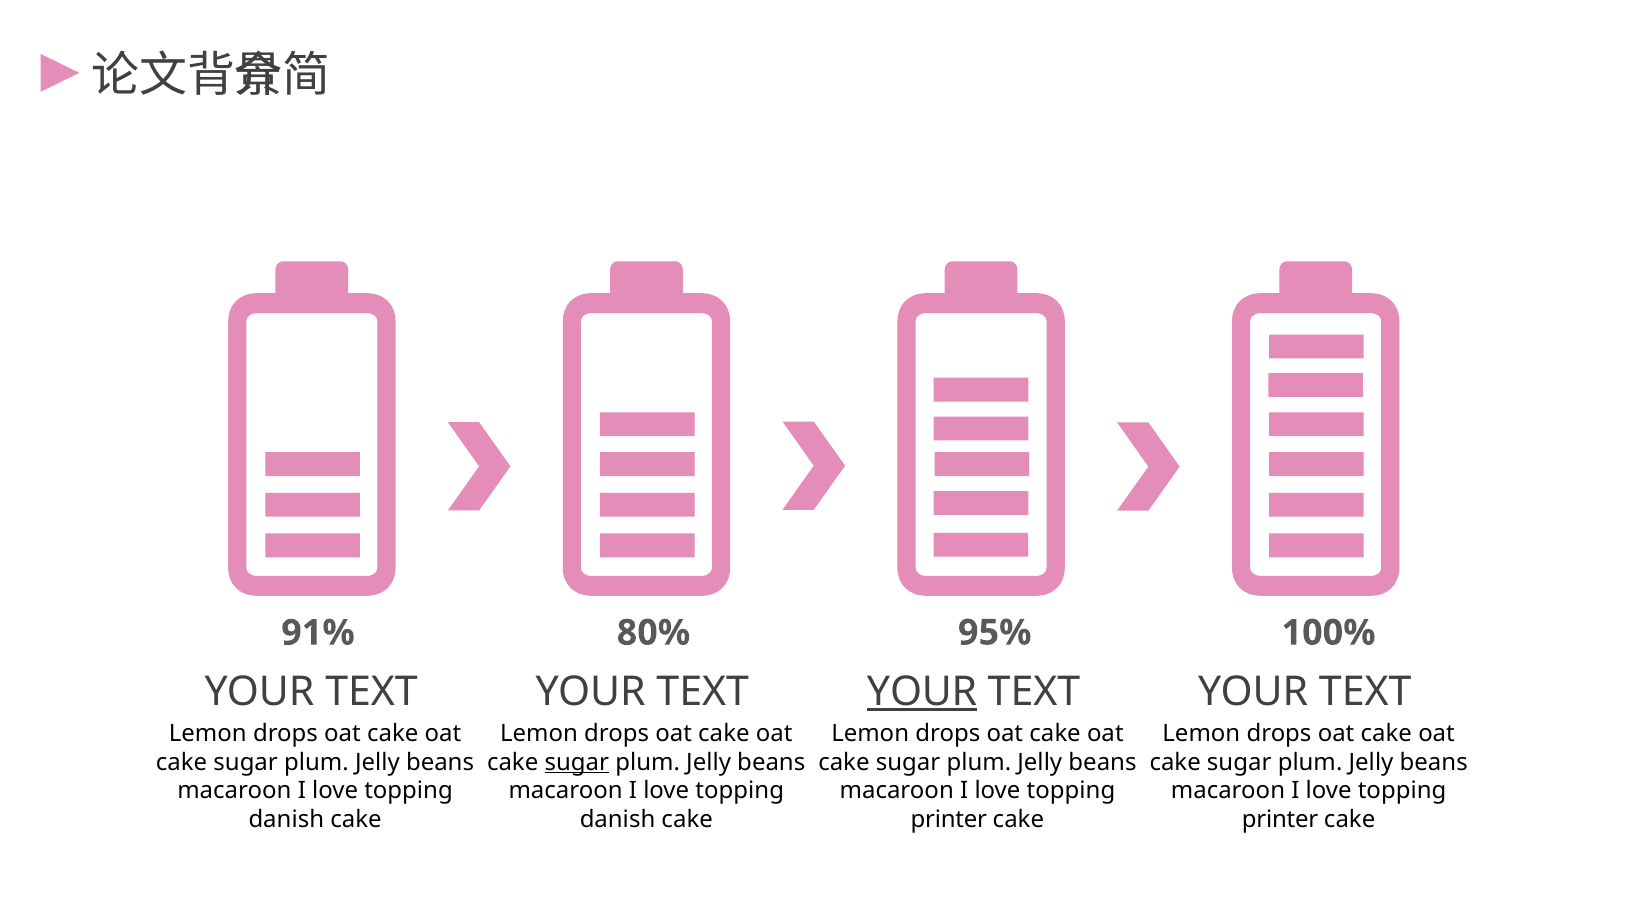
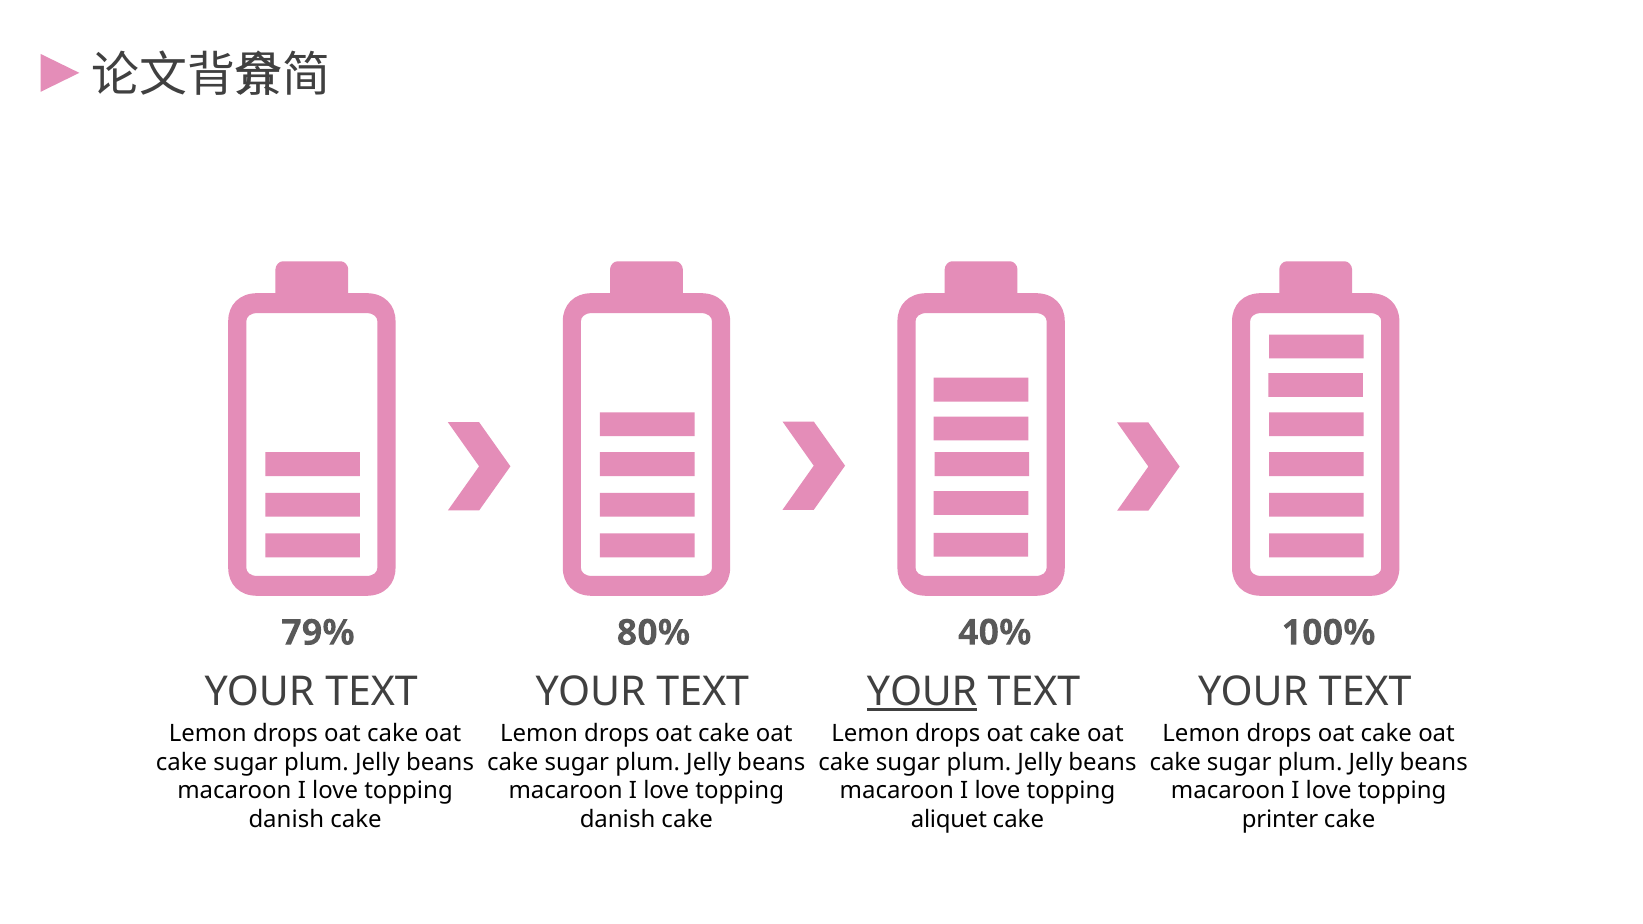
91%: 91% -> 79%
95%: 95% -> 40%
sugar at (577, 762) underline: present -> none
printer at (949, 820): printer -> aliquet
